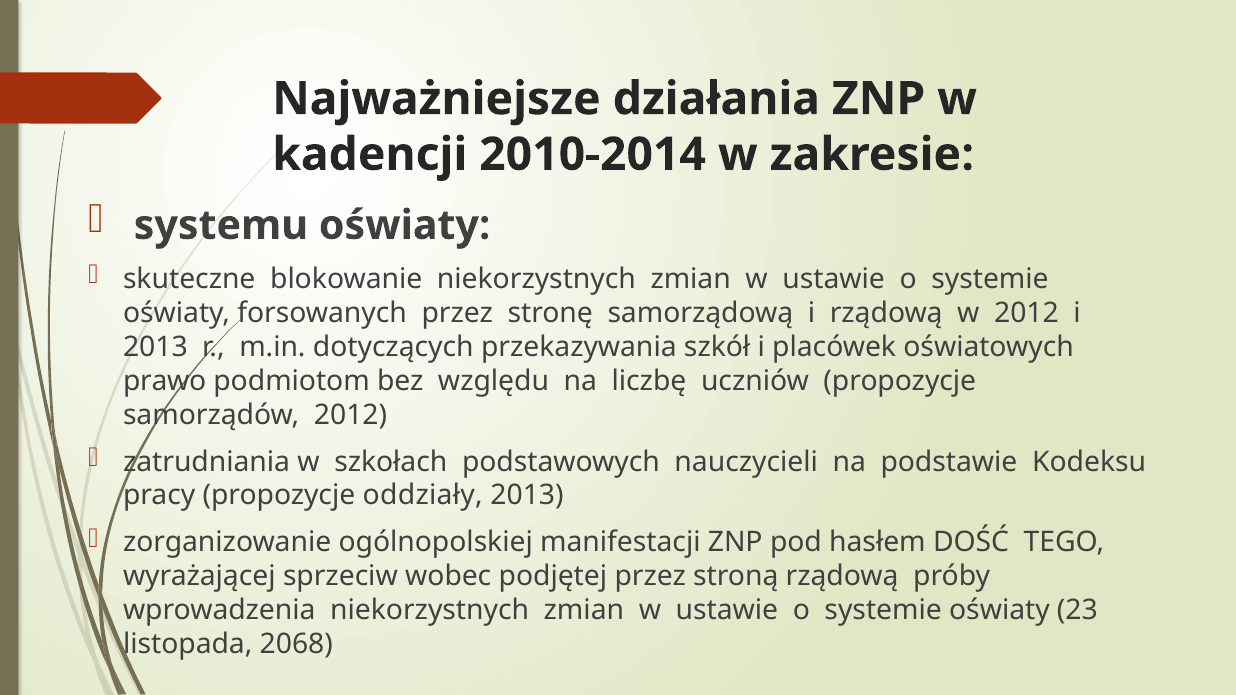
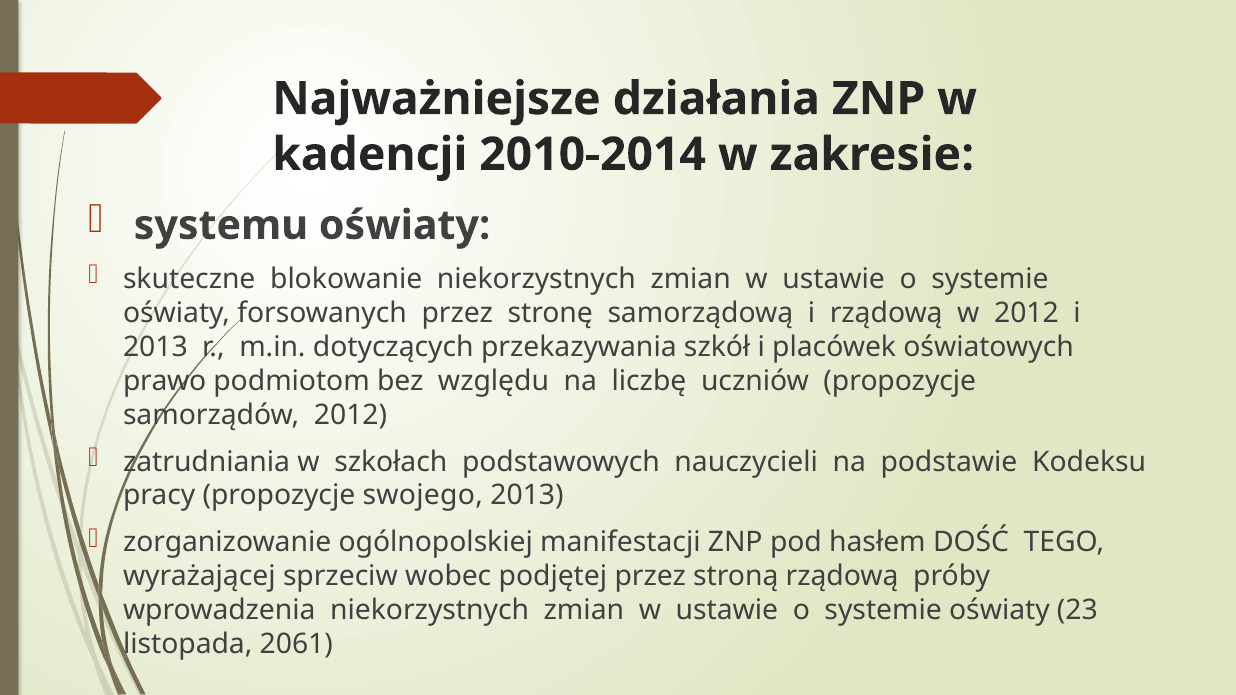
oddziały: oddziały -> swojego
2068: 2068 -> 2061
